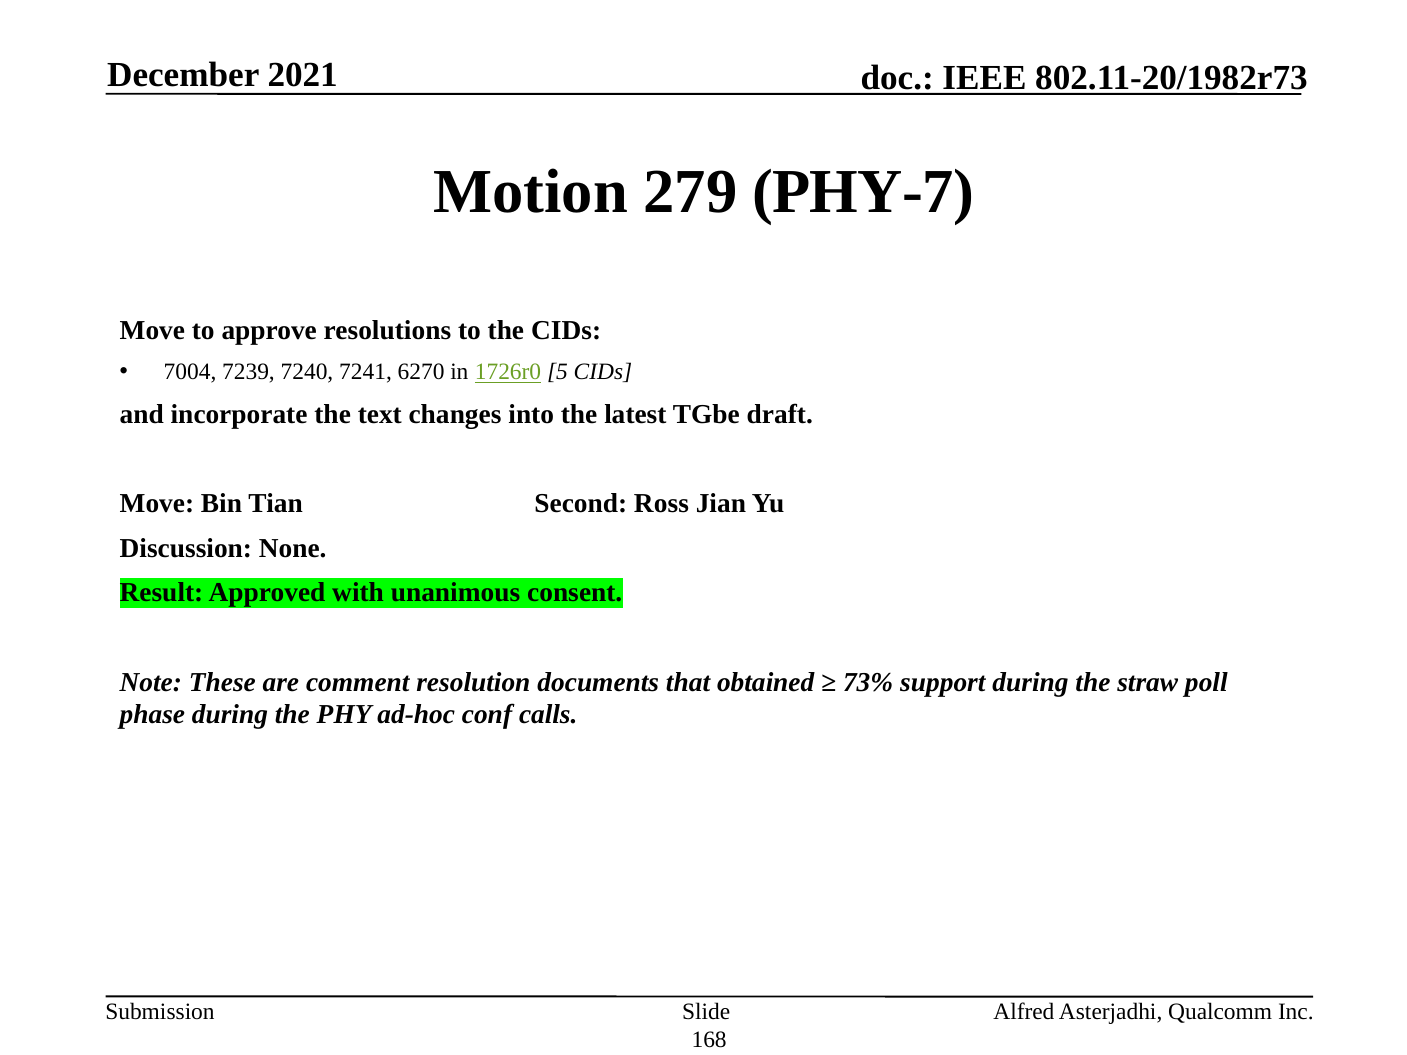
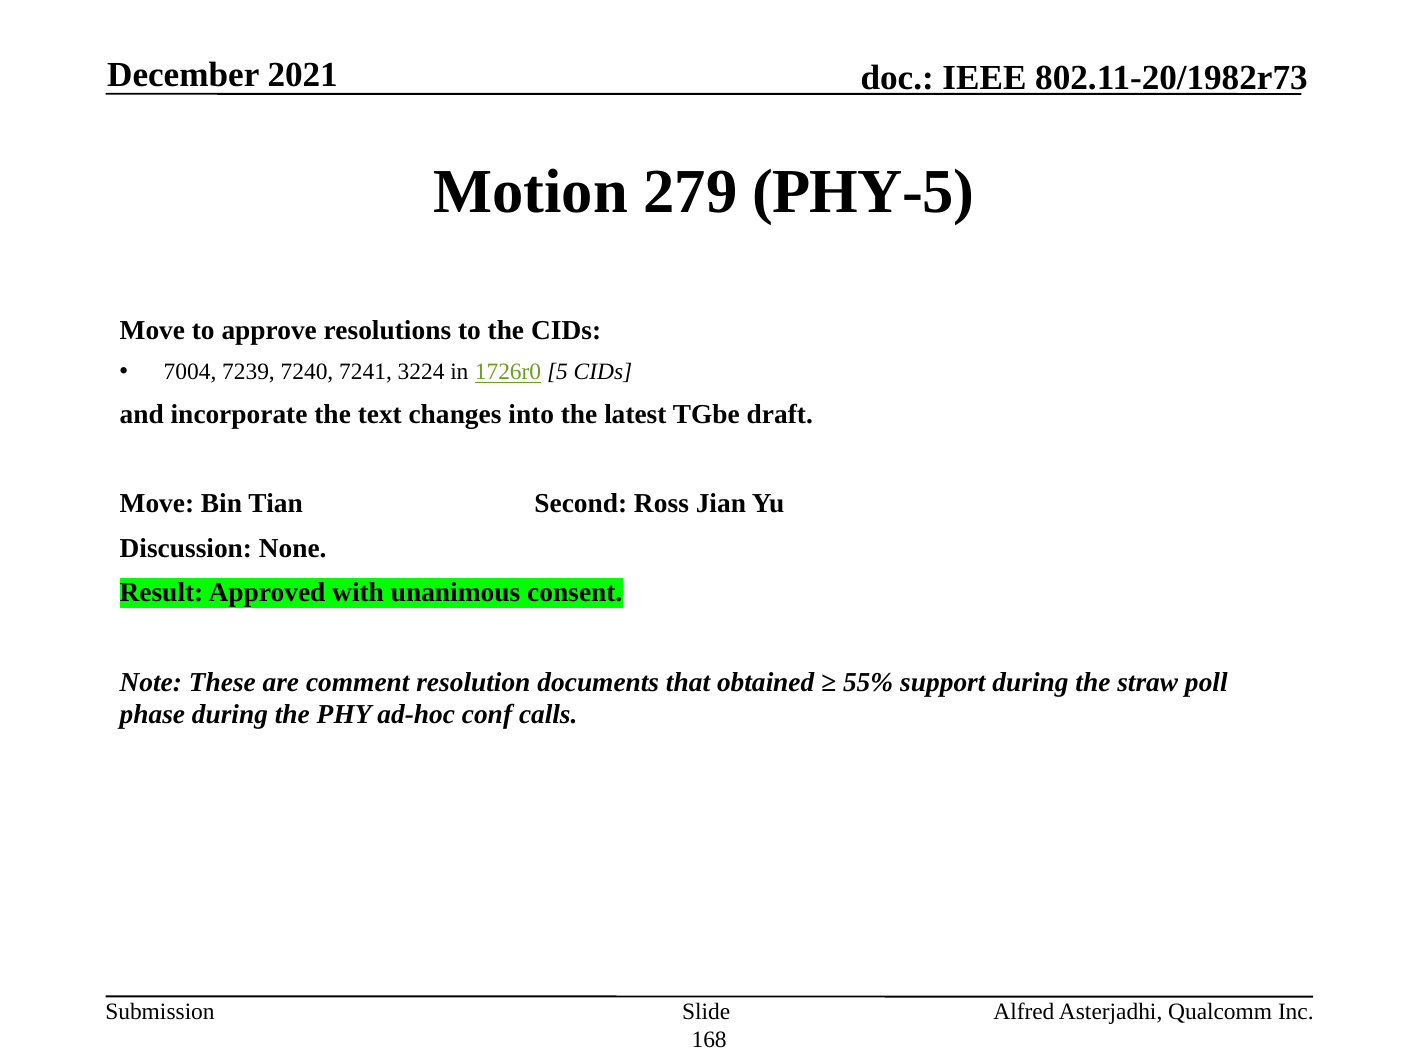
PHY-7: PHY-7 -> PHY-5
6270: 6270 -> 3224
73%: 73% -> 55%
